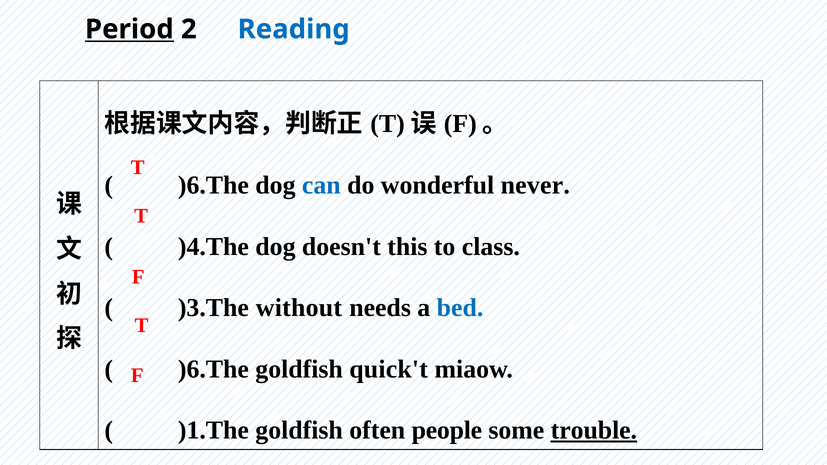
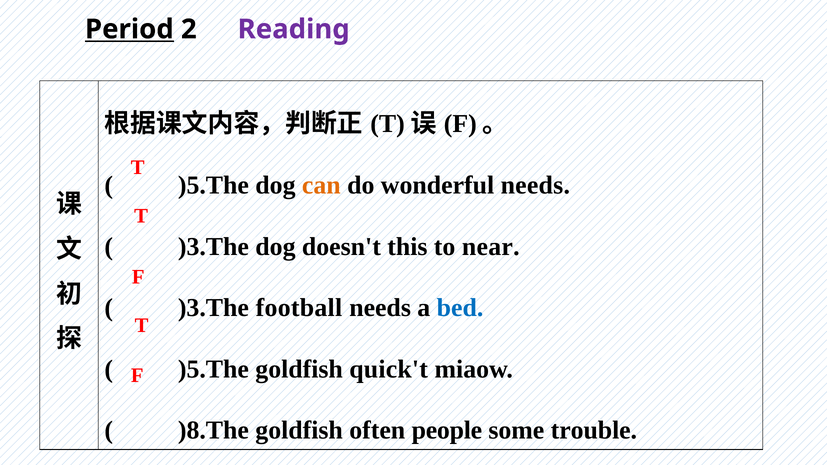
Reading colour: blue -> purple
)6.The at (213, 185): )6.The -> )5.The
can colour: blue -> orange
wonderful never: never -> needs
)4.The at (213, 247): )4.The -> )3.The
class: class -> near
without: without -> football
)6.The at (213, 369): )6.The -> )5.The
)1.The: )1.The -> )8.The
trouble underline: present -> none
